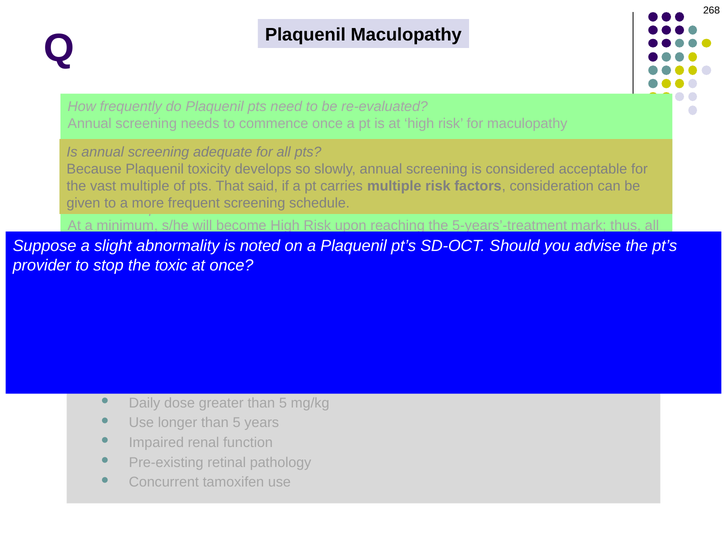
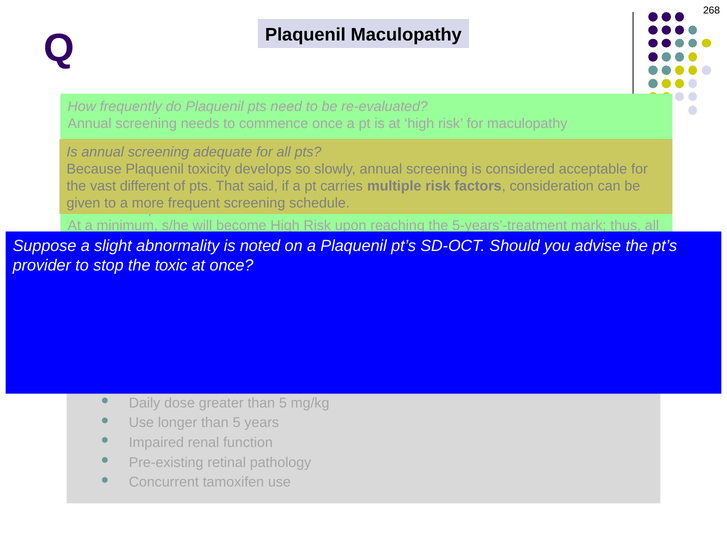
vast multiple: multiple -> different
